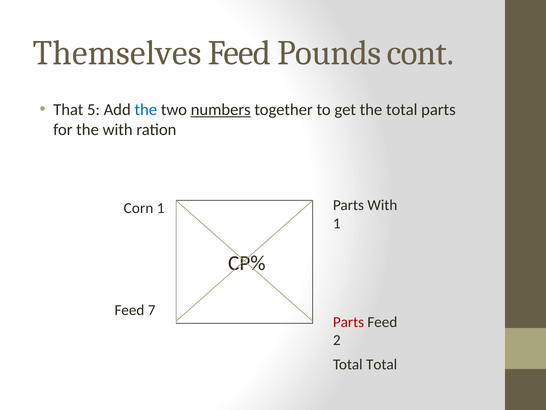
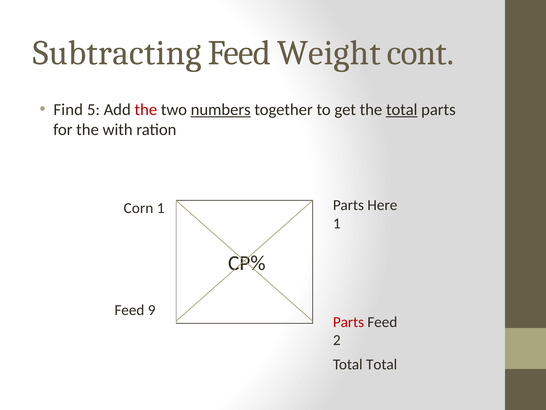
Themselves: Themselves -> Subtracting
Pounds: Pounds -> Weight
That: That -> Find
the at (146, 109) colour: blue -> red
total at (402, 109) underline: none -> present
Parts With: With -> Here
7: 7 -> 9
